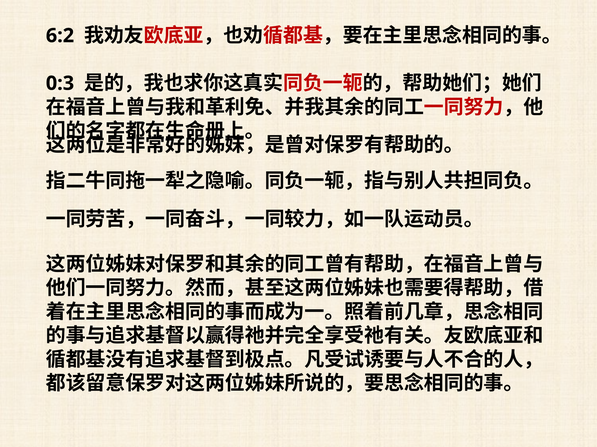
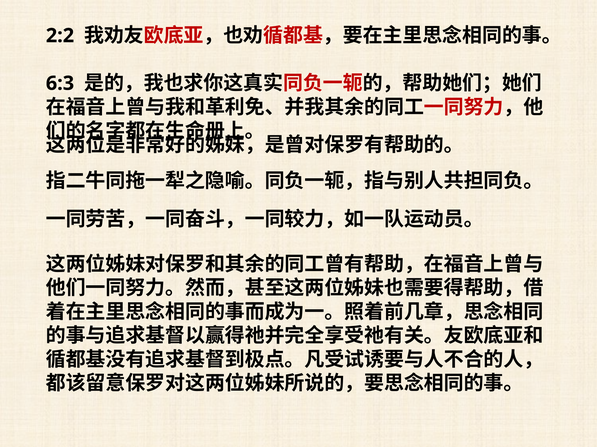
6:2: 6:2 -> 2:2
0:3: 0:3 -> 6:3
